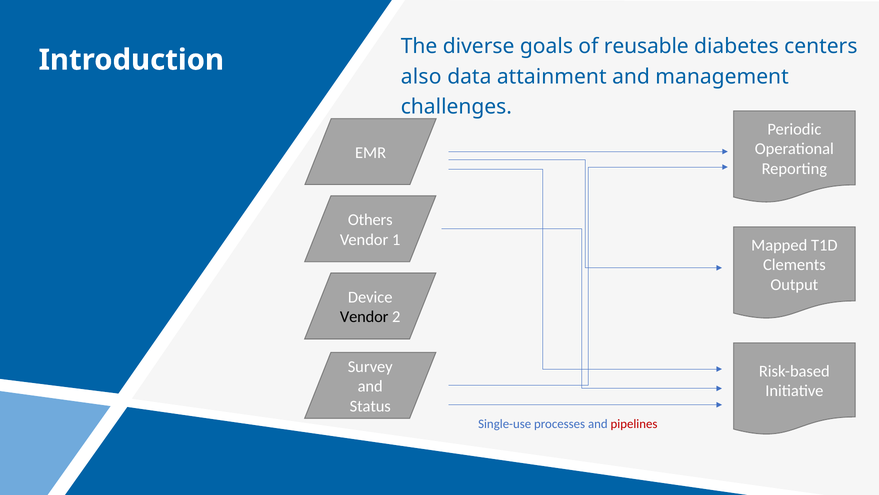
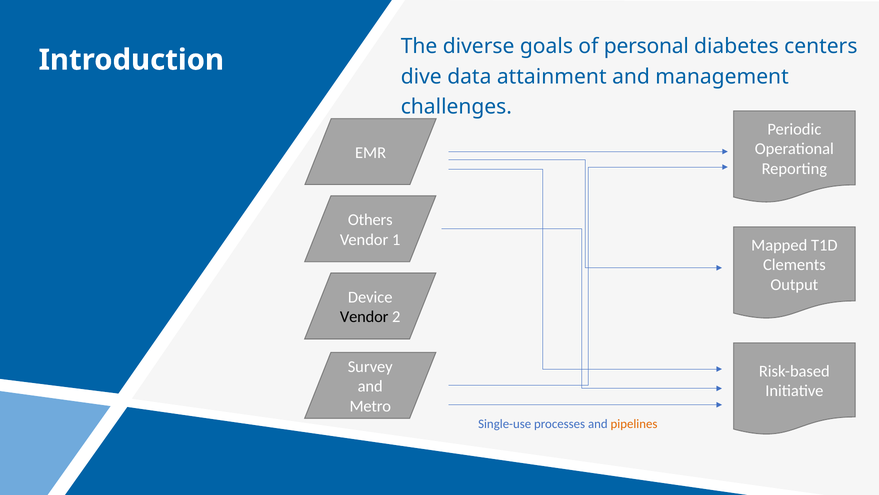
reusable: reusable -> personal
also: also -> dive
Status: Status -> Metro
pipelines colour: red -> orange
